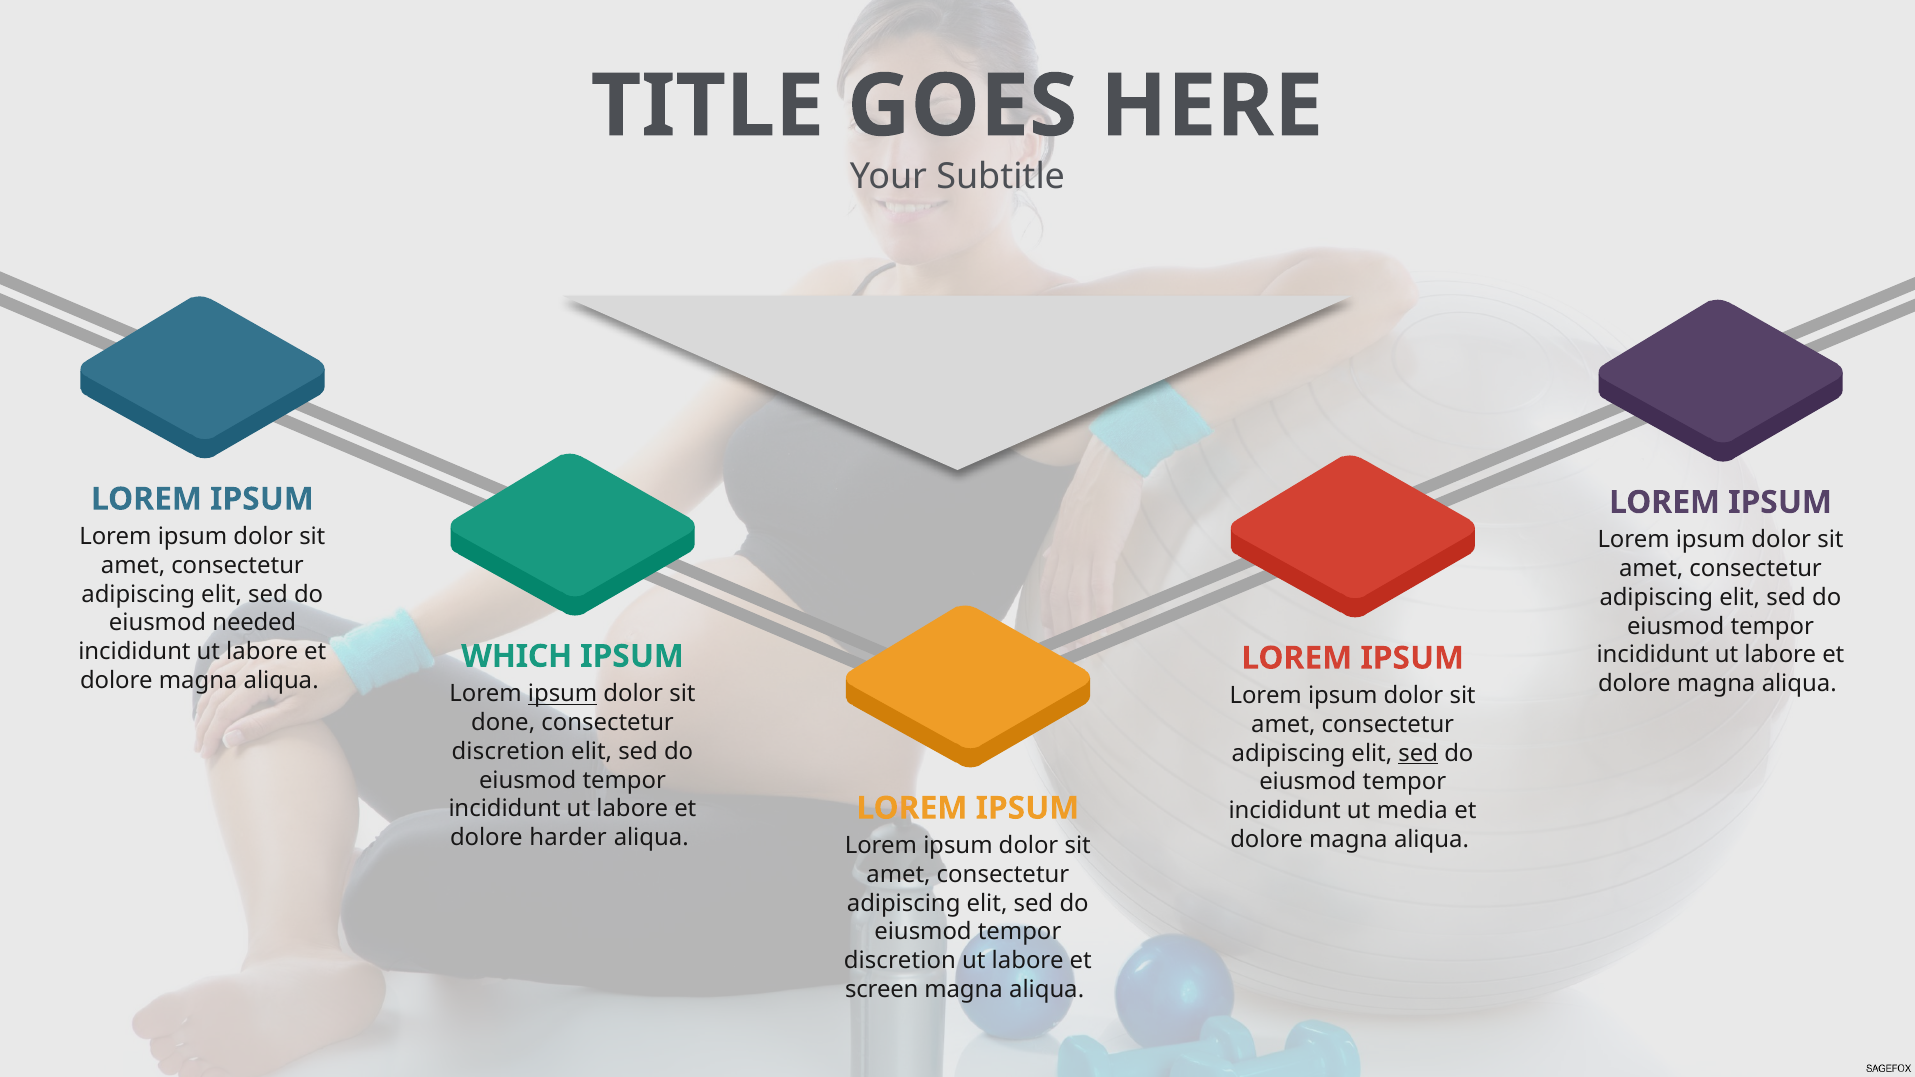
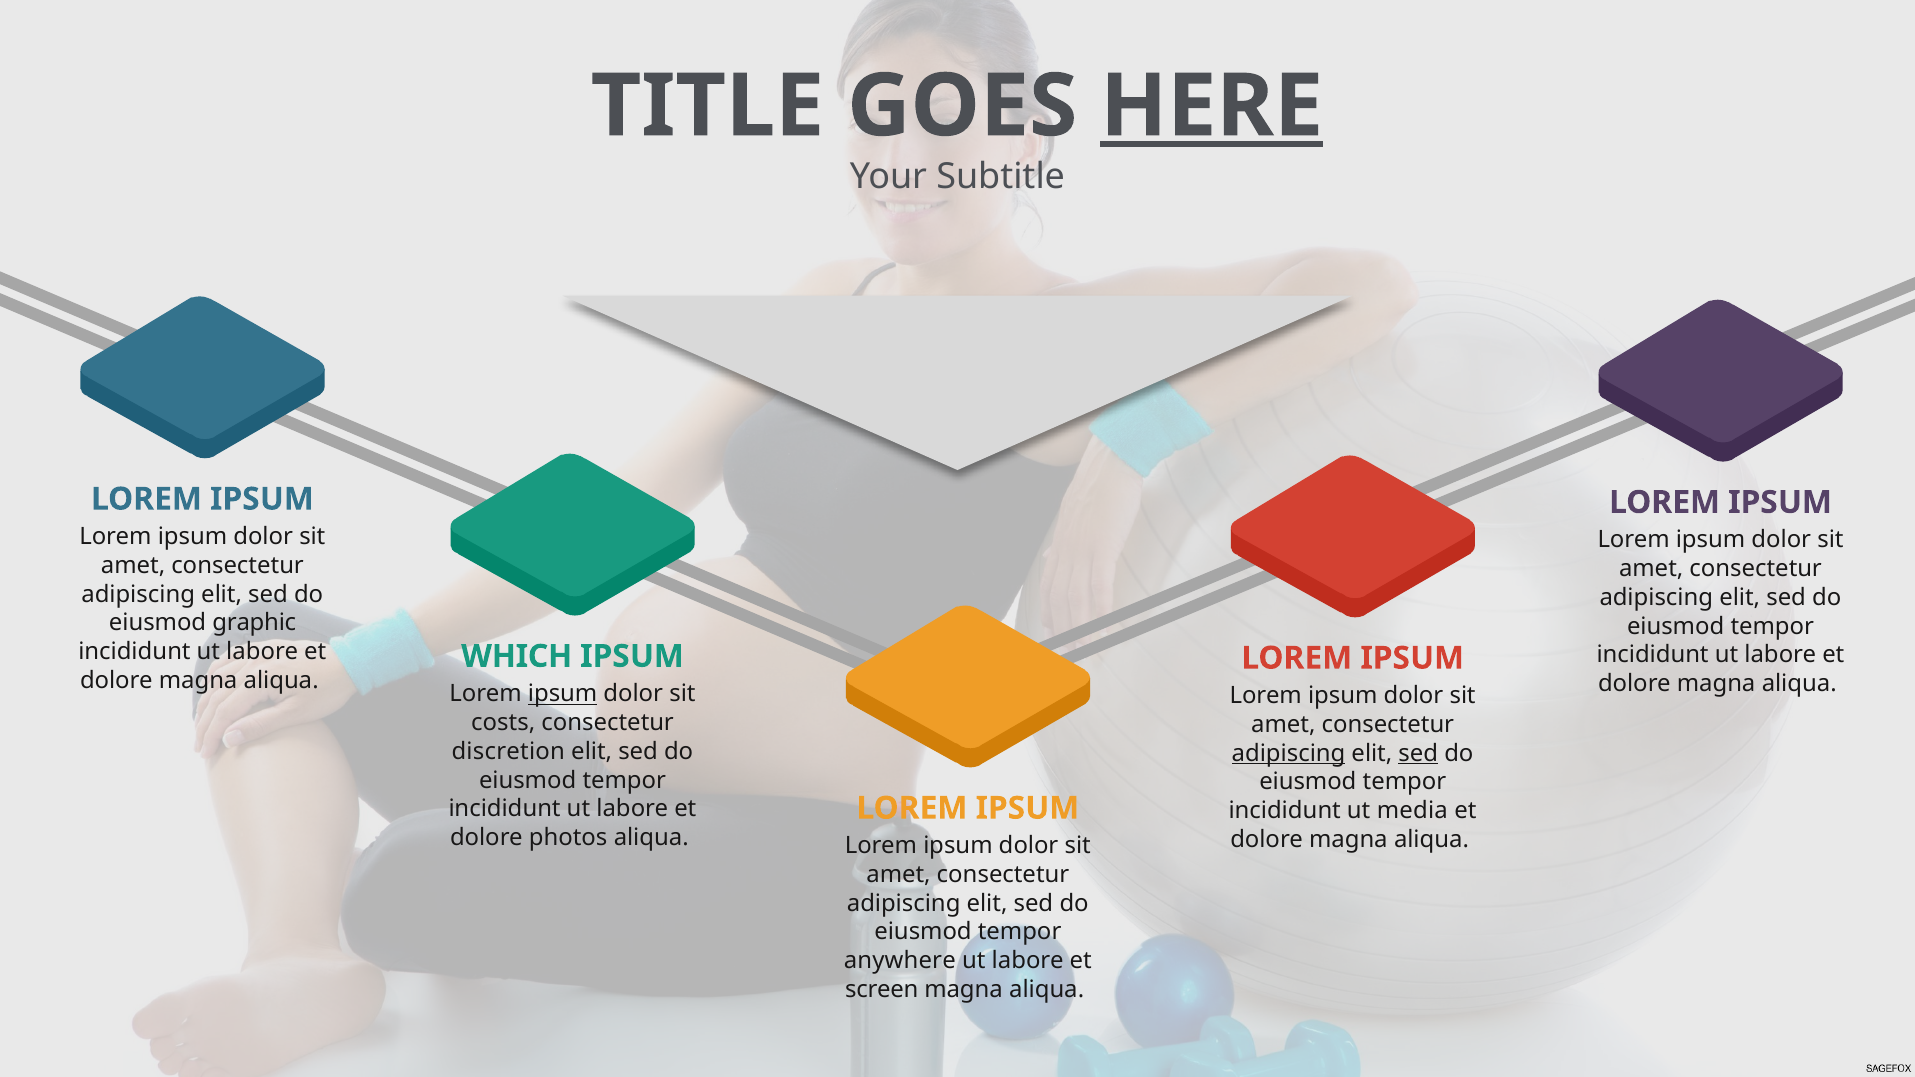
HERE underline: none -> present
needed: needed -> graphic
done: done -> costs
adipiscing at (1289, 753) underline: none -> present
harder: harder -> photos
discretion at (900, 961): discretion -> anywhere
